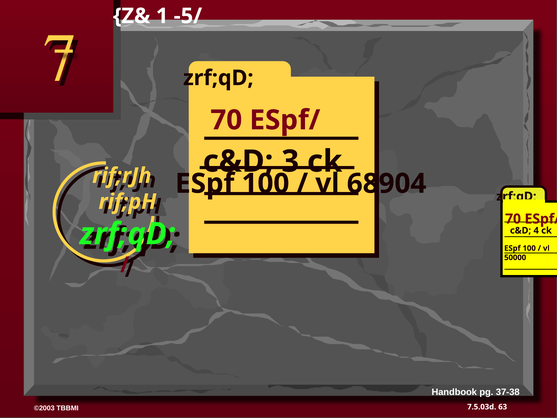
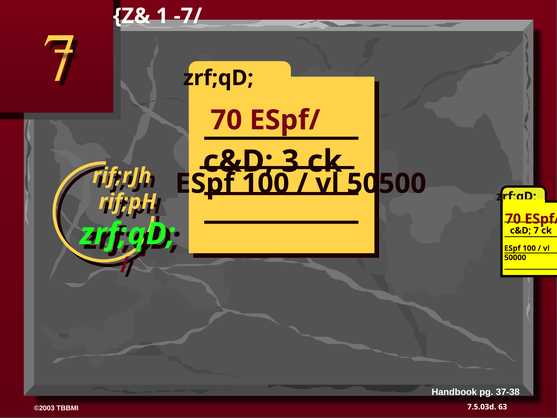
-5/: -5/ -> -7/
68904: 68904 -> 50500
c&D 4: 4 -> 7
